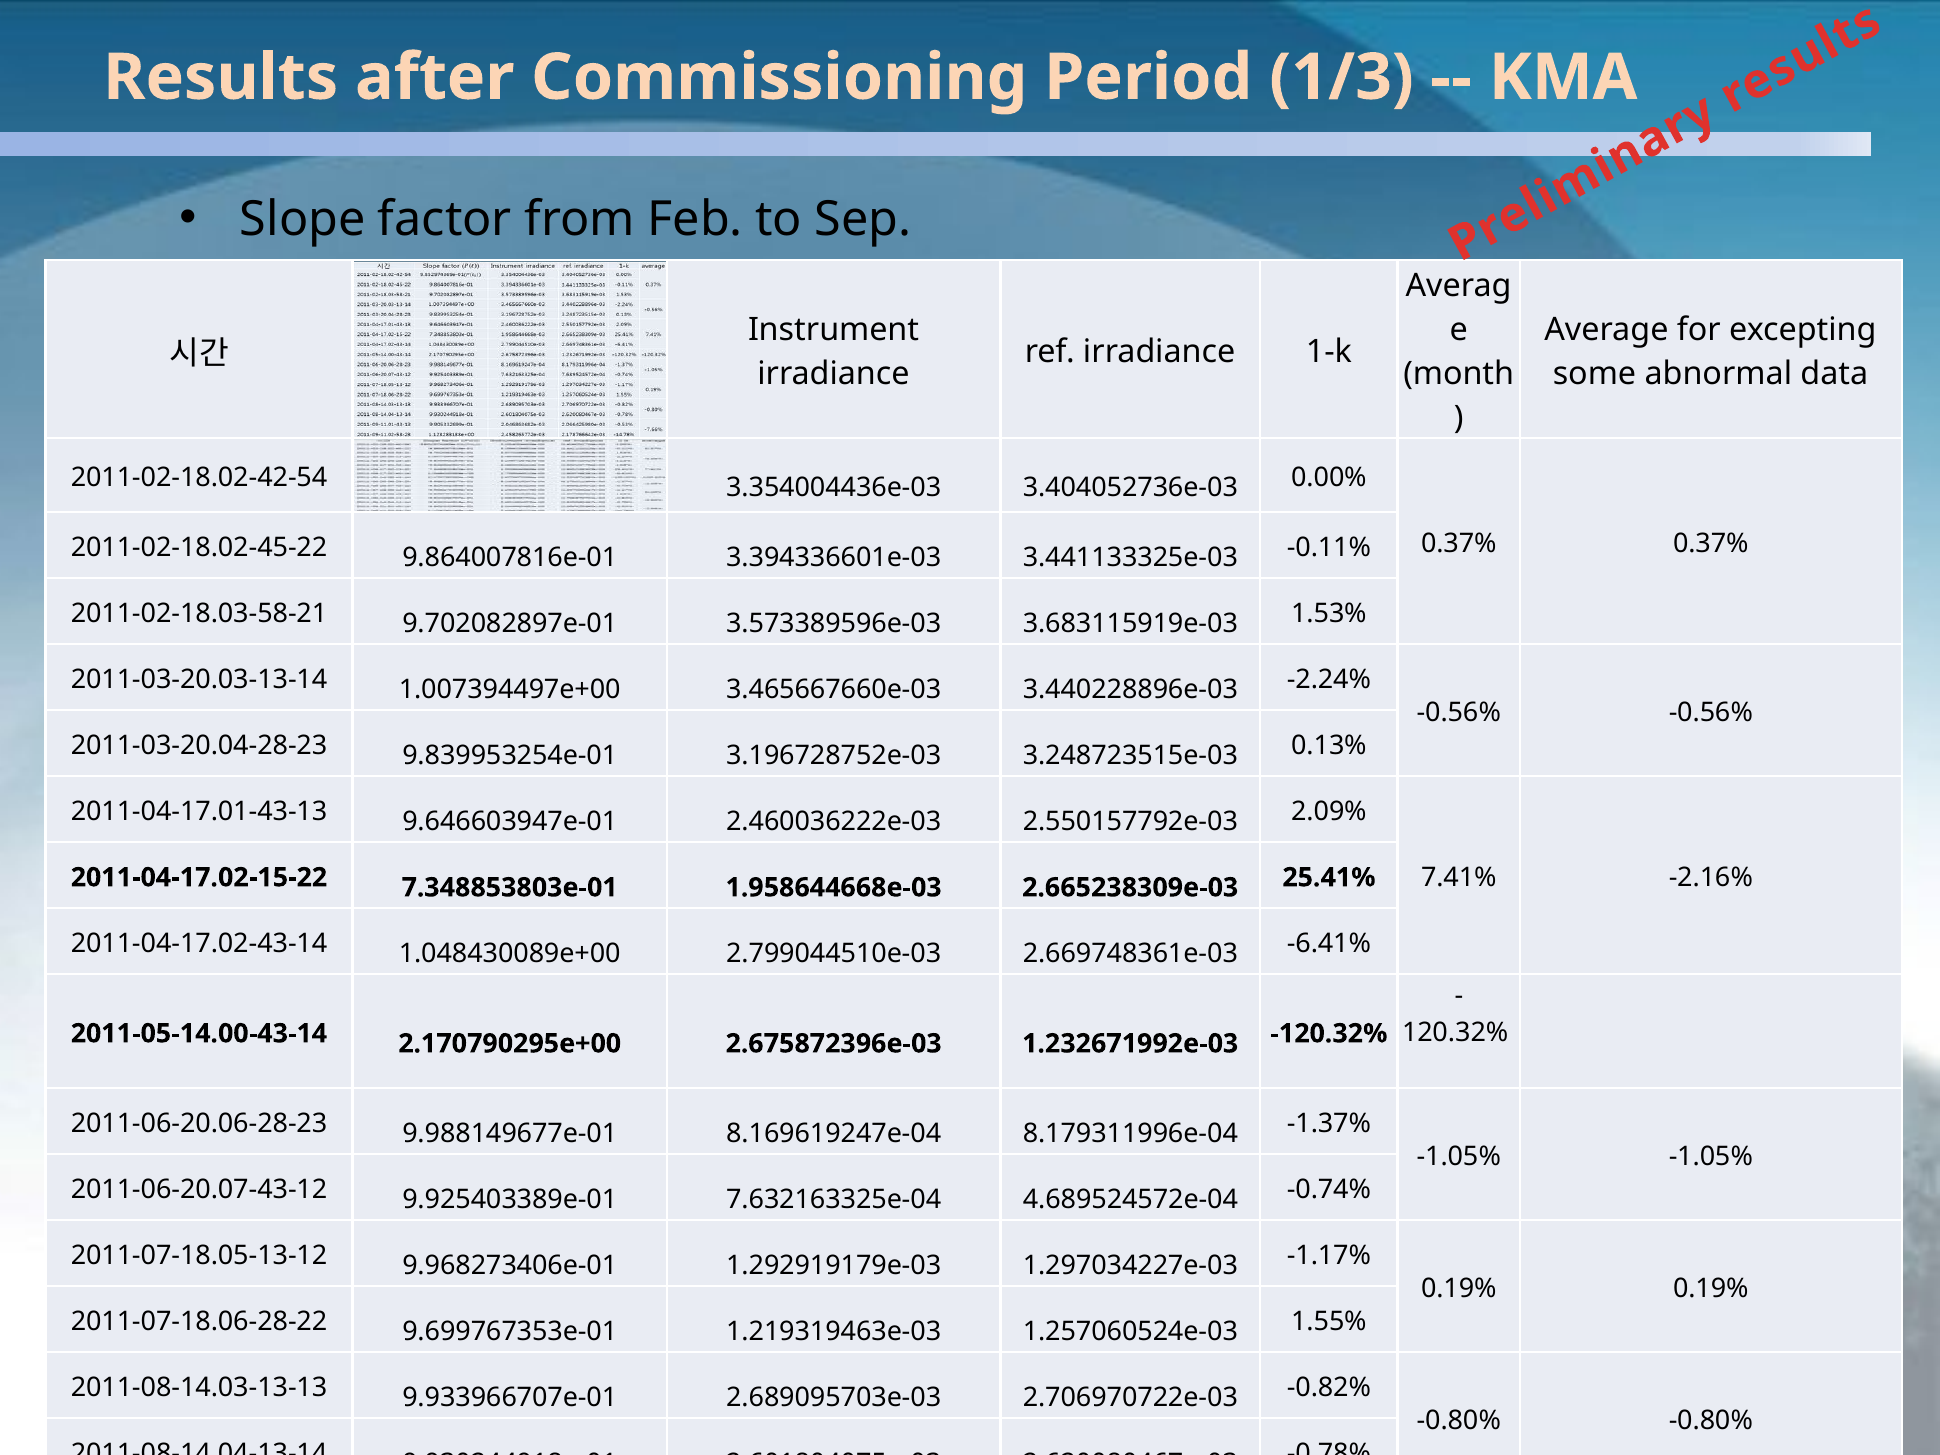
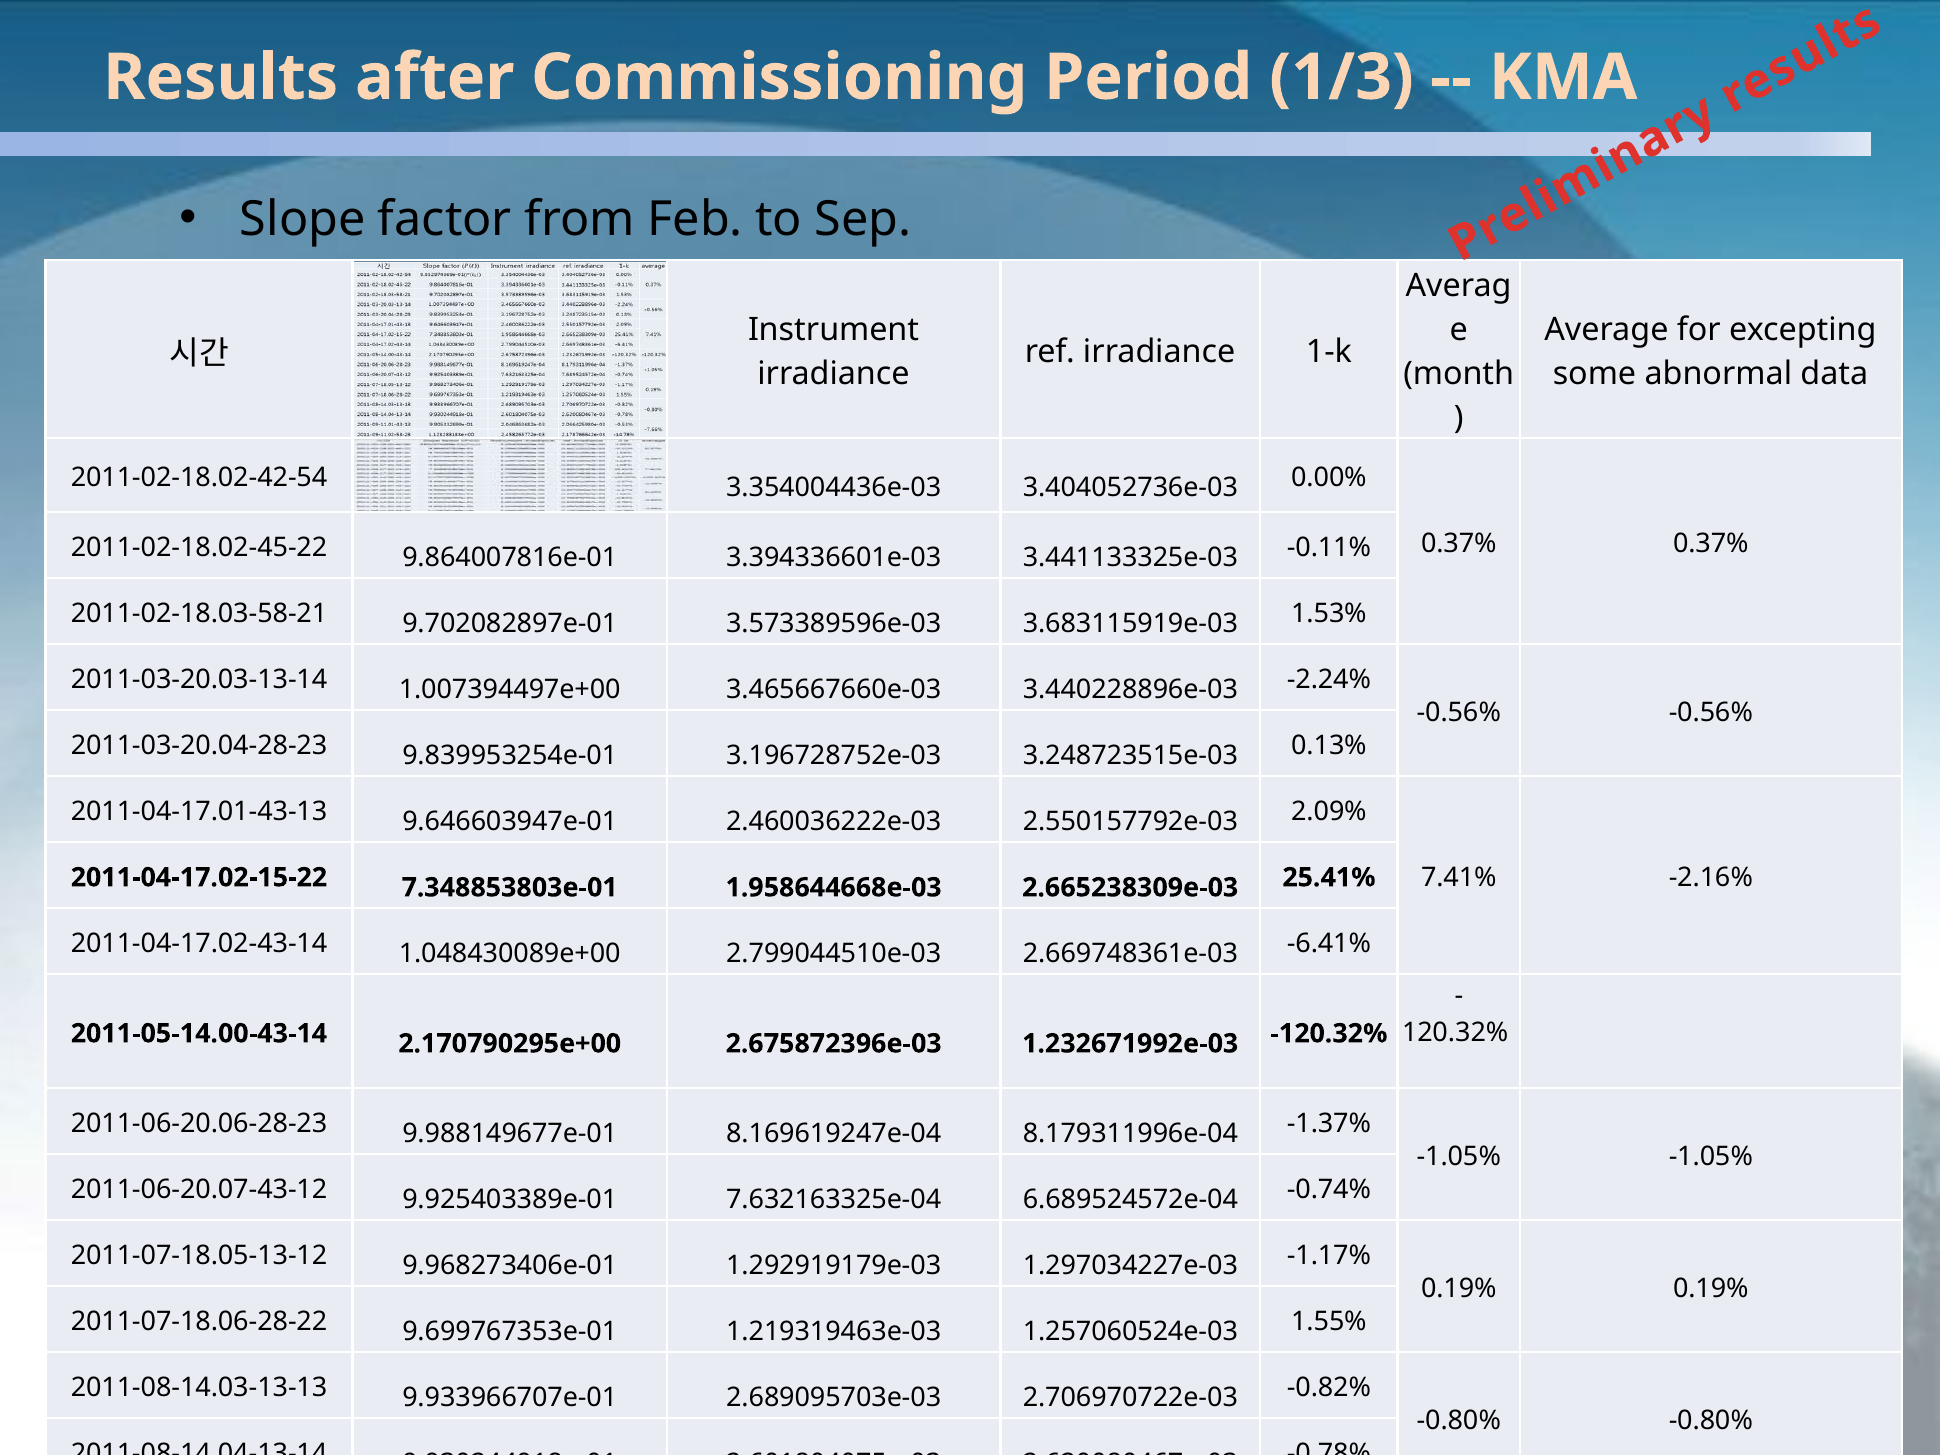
4.689524572e-04: 4.689524572e-04 -> 6.689524572e-04
